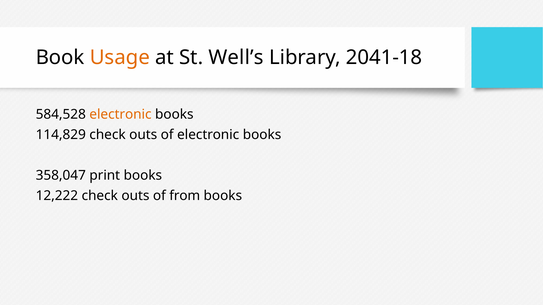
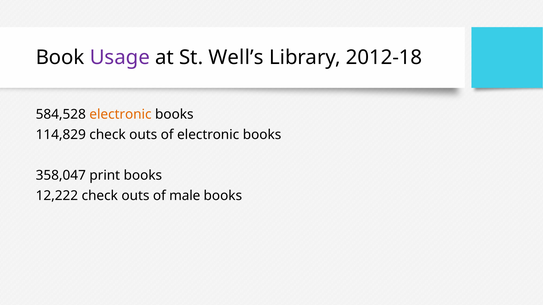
Usage colour: orange -> purple
2041-18: 2041-18 -> 2012-18
from: from -> male
